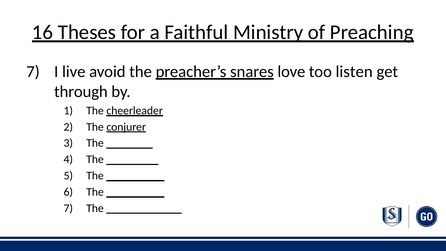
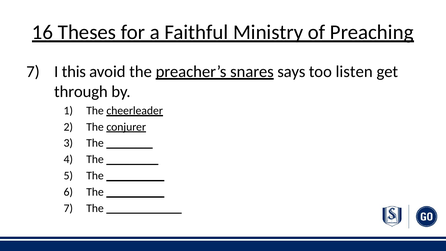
live: live -> this
love: love -> says
